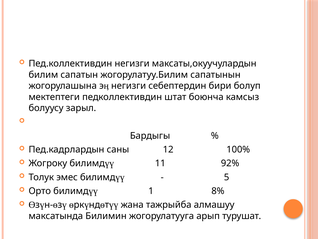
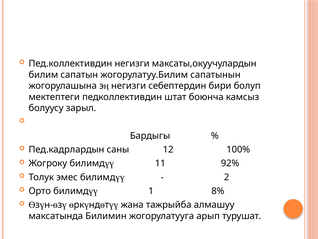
5: 5 -> 2
